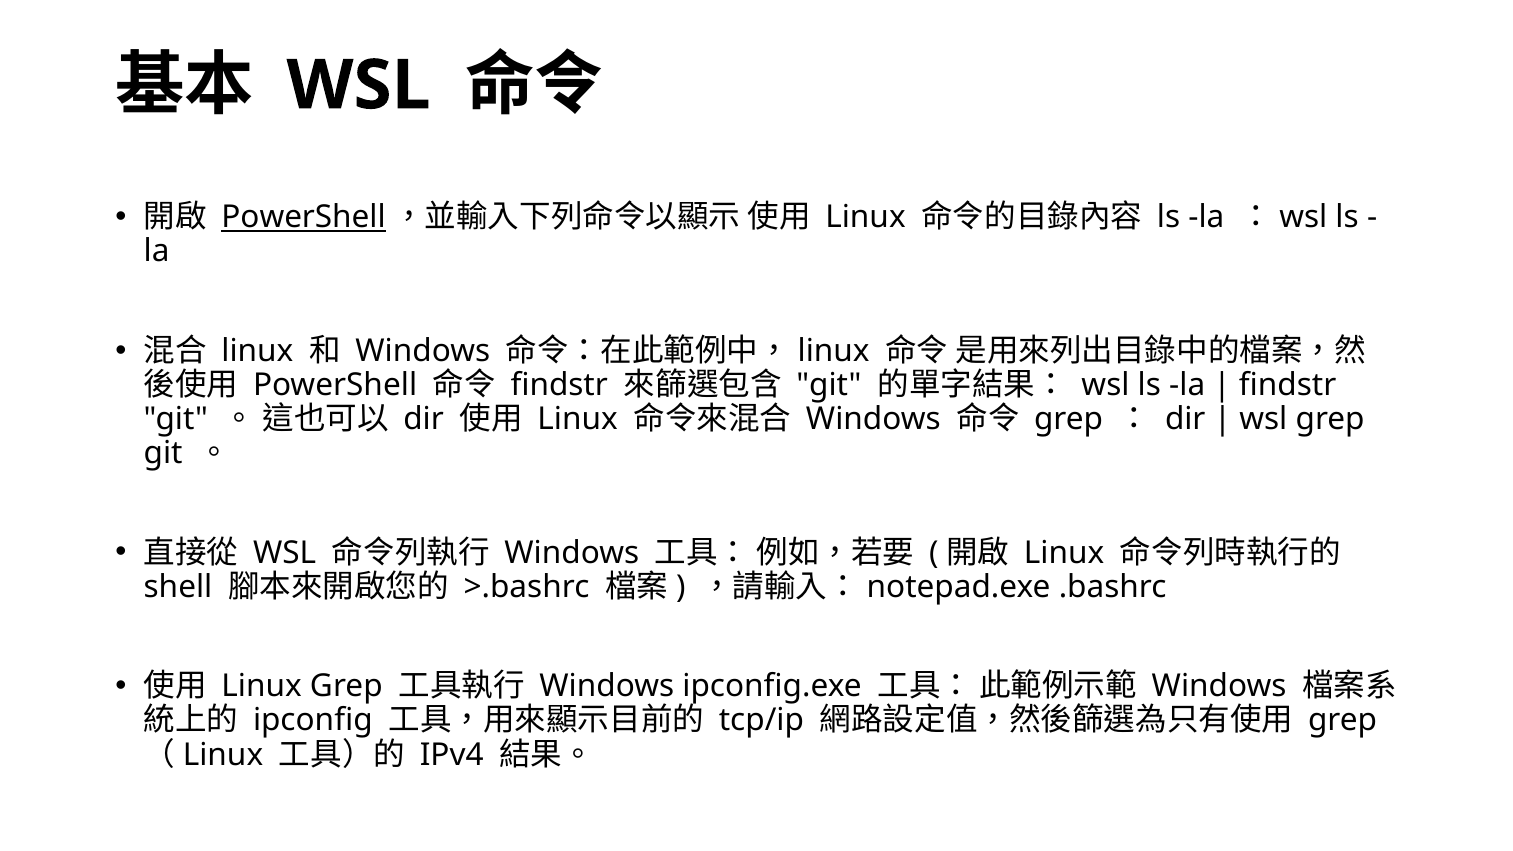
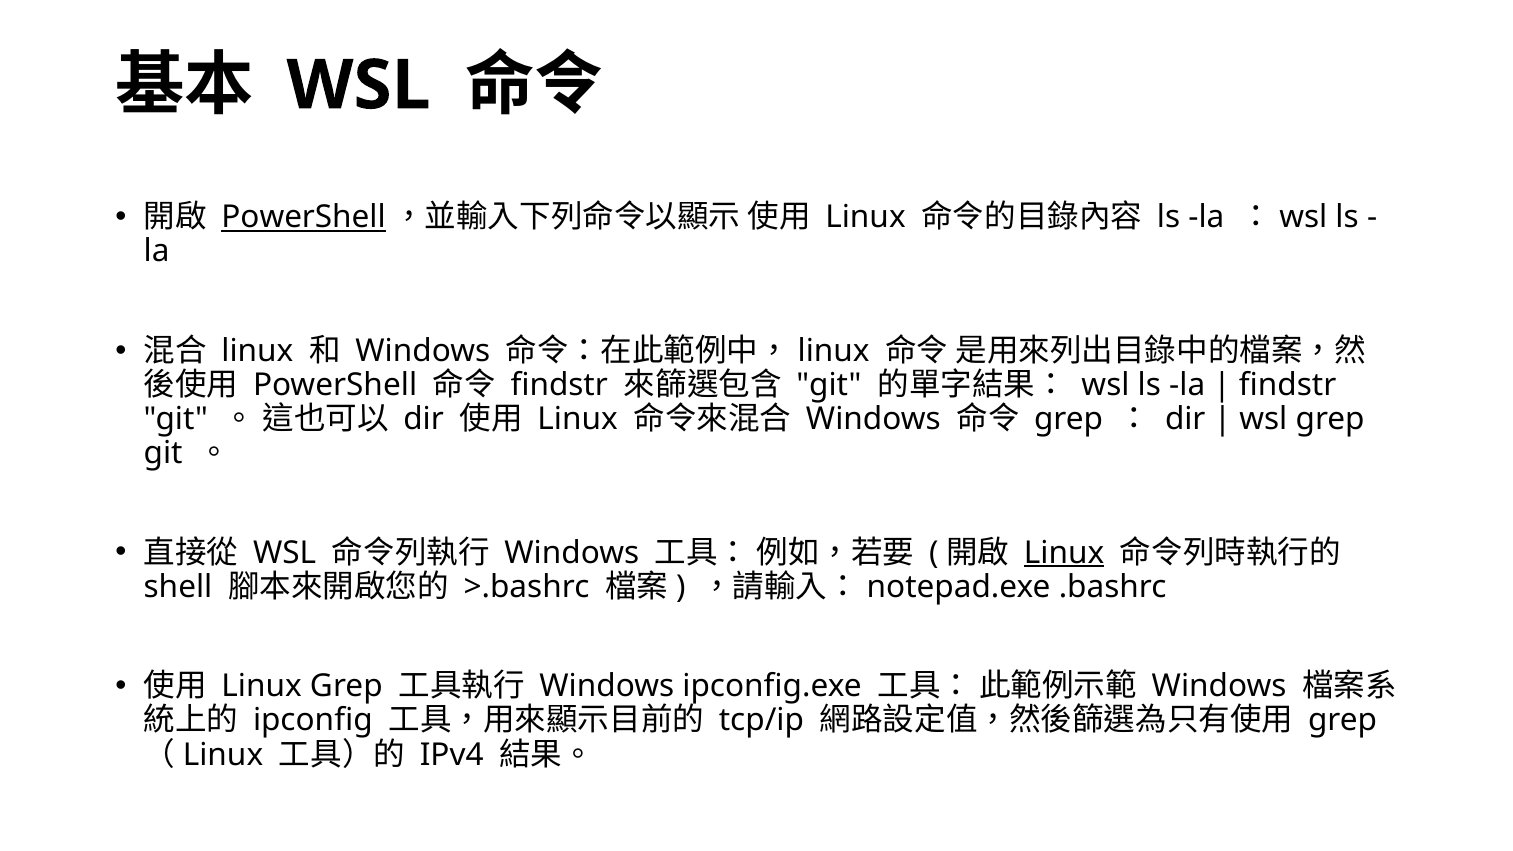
Linux at (1064, 553) underline: none -> present
